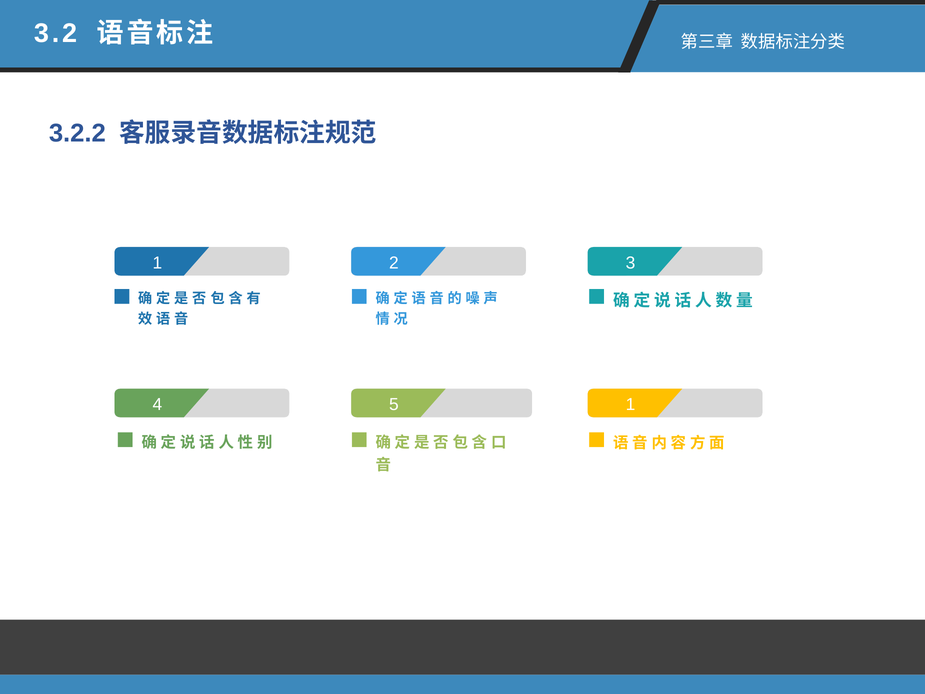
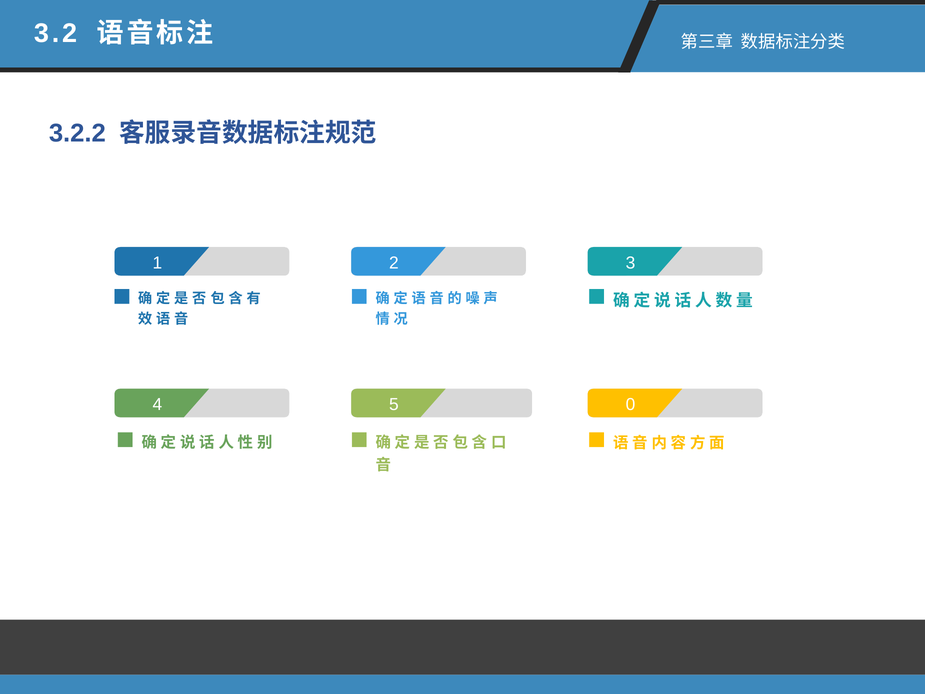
5 1: 1 -> 0
